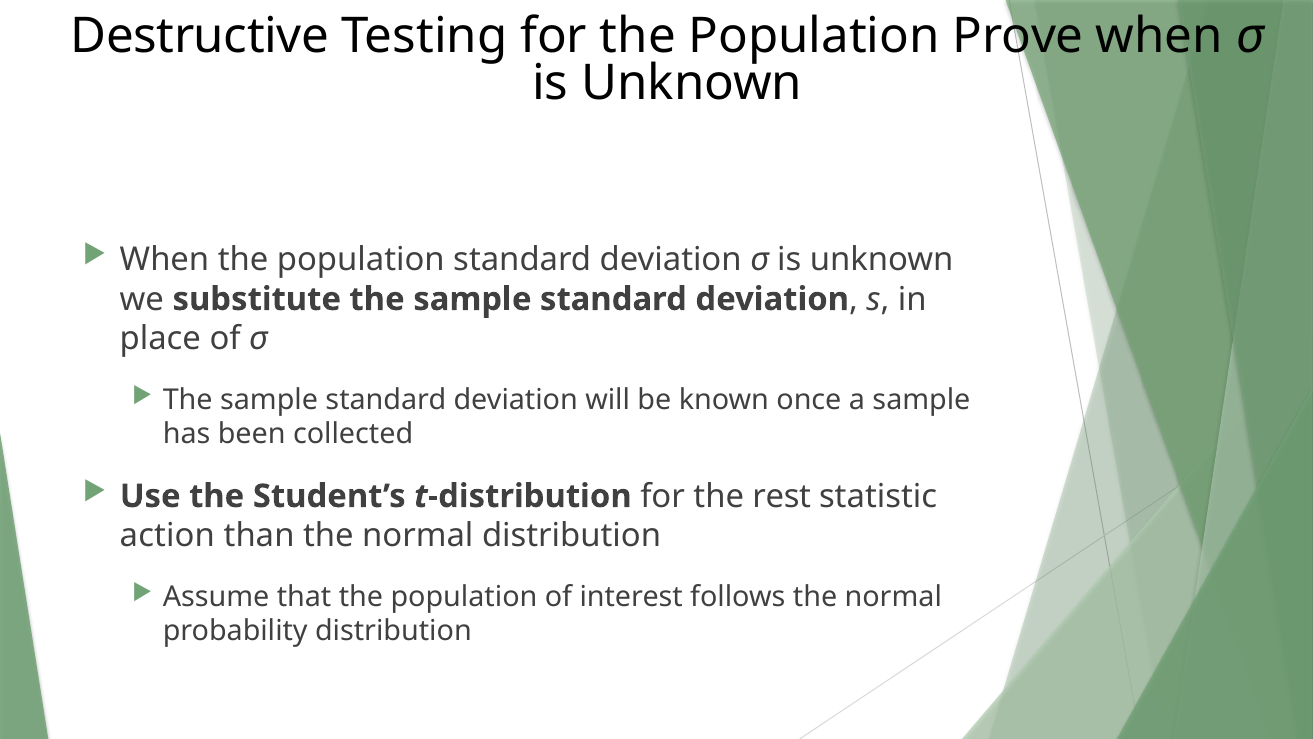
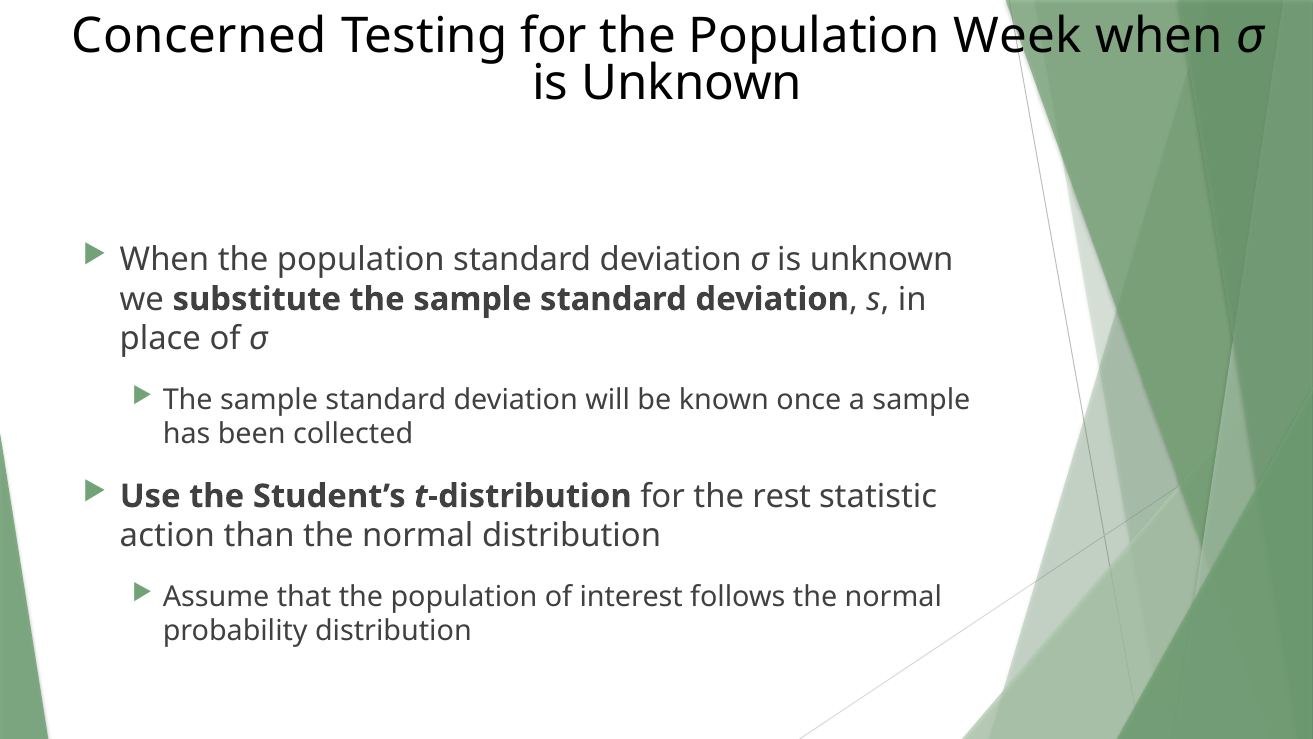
Destructive: Destructive -> Concerned
Prove: Prove -> Week
